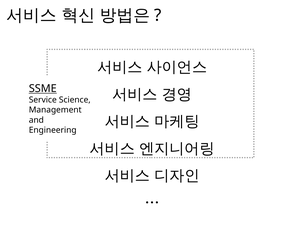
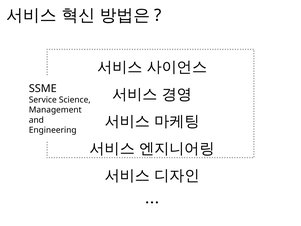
SSME underline: present -> none
